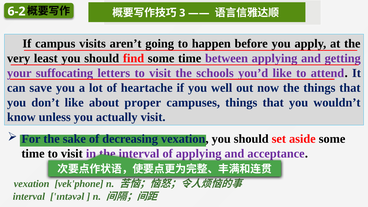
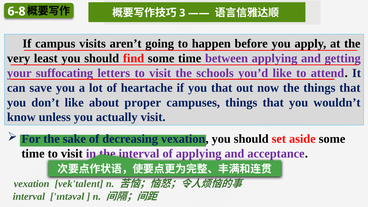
6-2: 6-2 -> 6-8
you well: well -> that
vek'phone: vek'phone -> vek'talent
